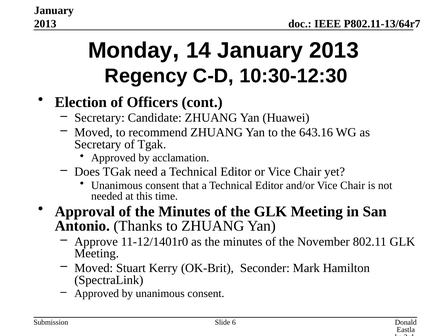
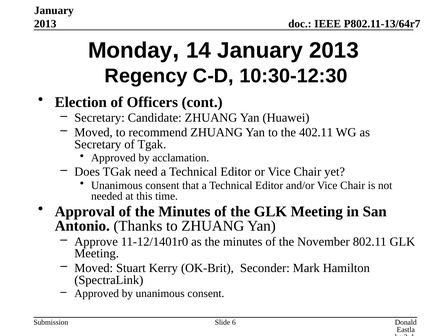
643.16: 643.16 -> 402.11
